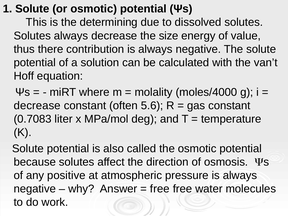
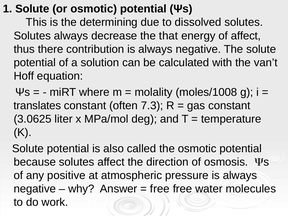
size: size -> that
of value: value -> affect
moles/4000: moles/4000 -> moles/1008
decrease at (37, 106): decrease -> translates
5.6: 5.6 -> 7.3
0.7083: 0.7083 -> 3.0625
